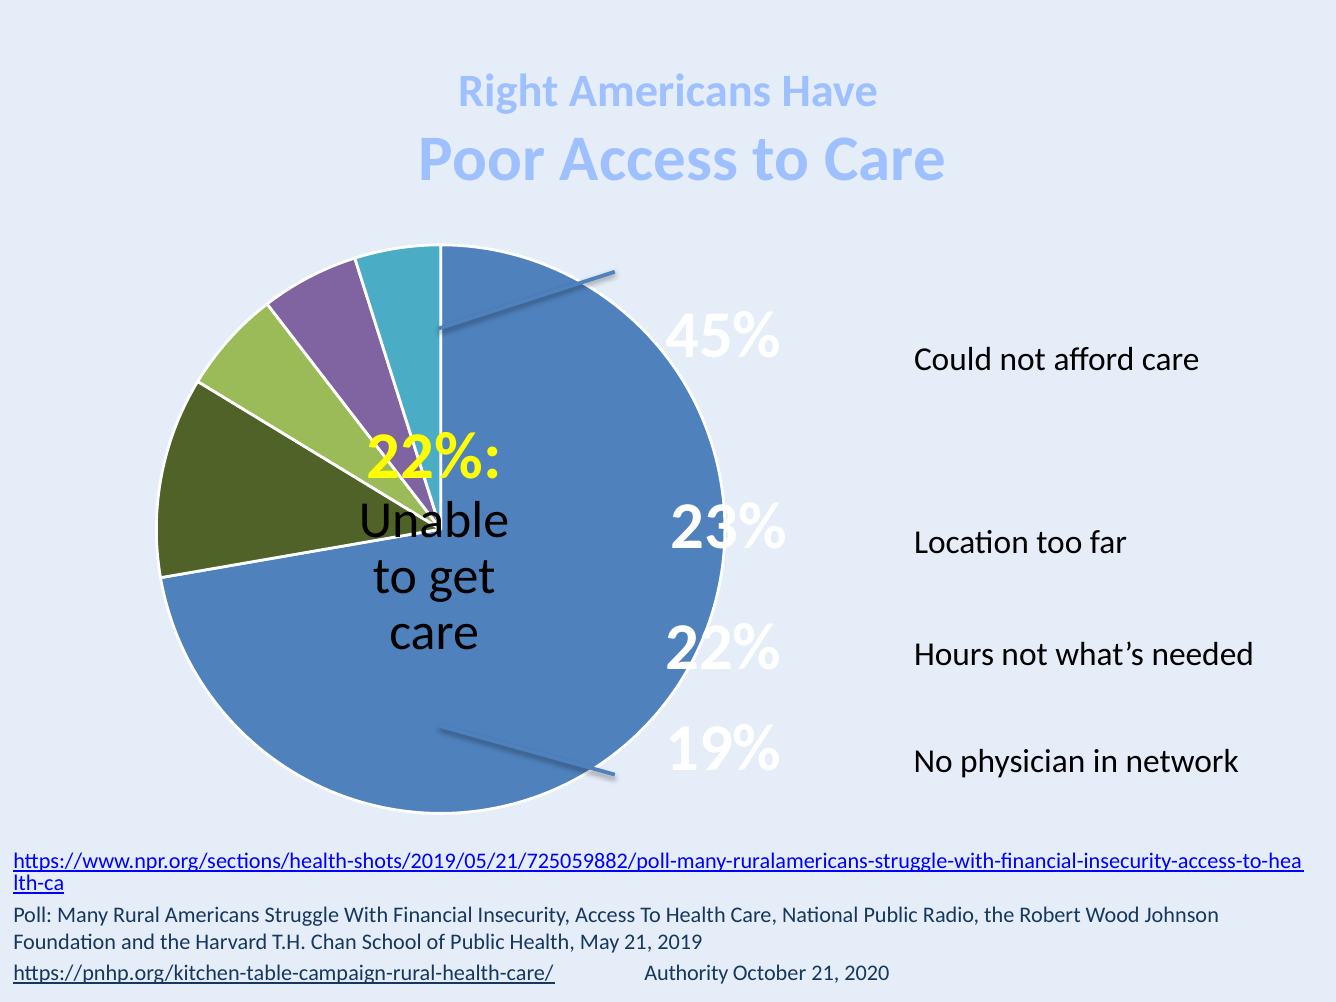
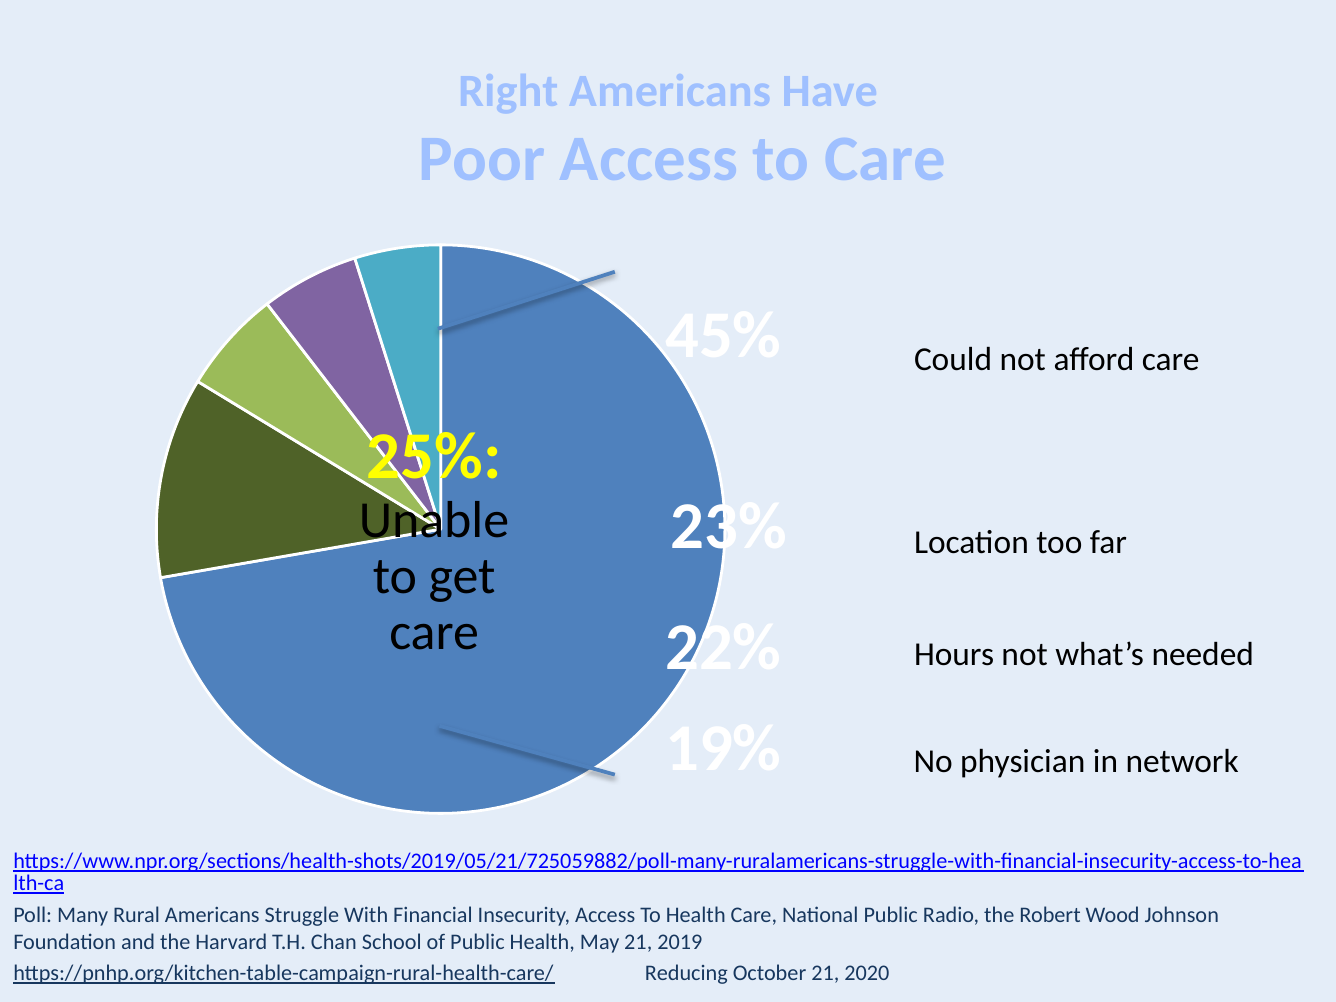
22% at (434, 456): 22% -> 25%
Authority: Authority -> Reducing
